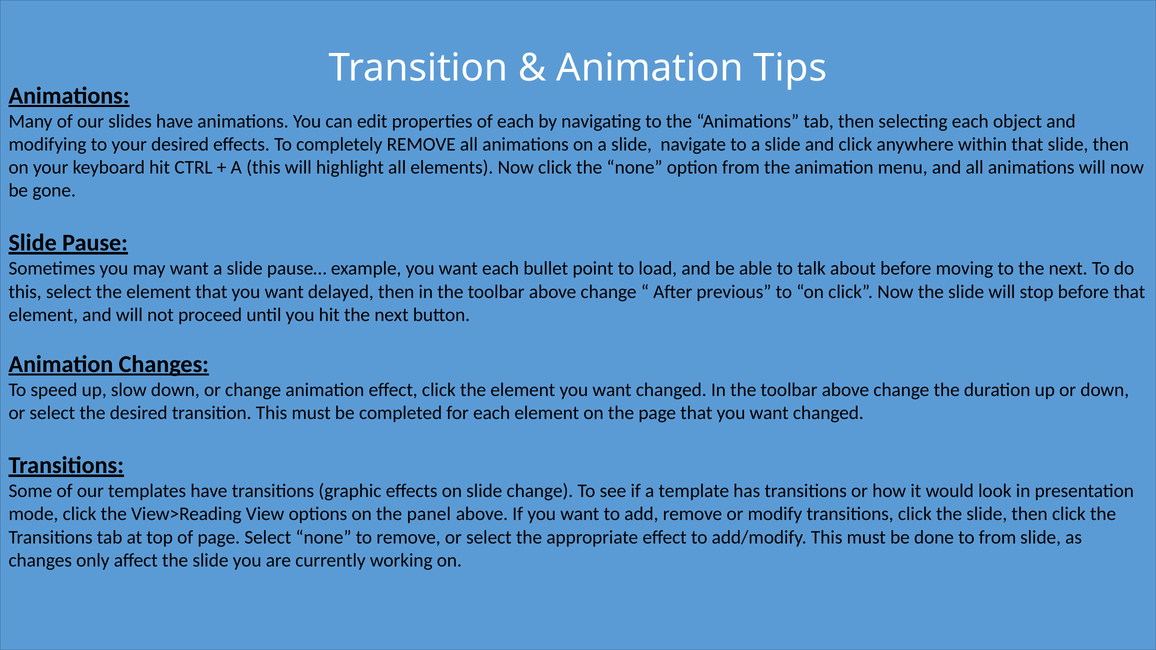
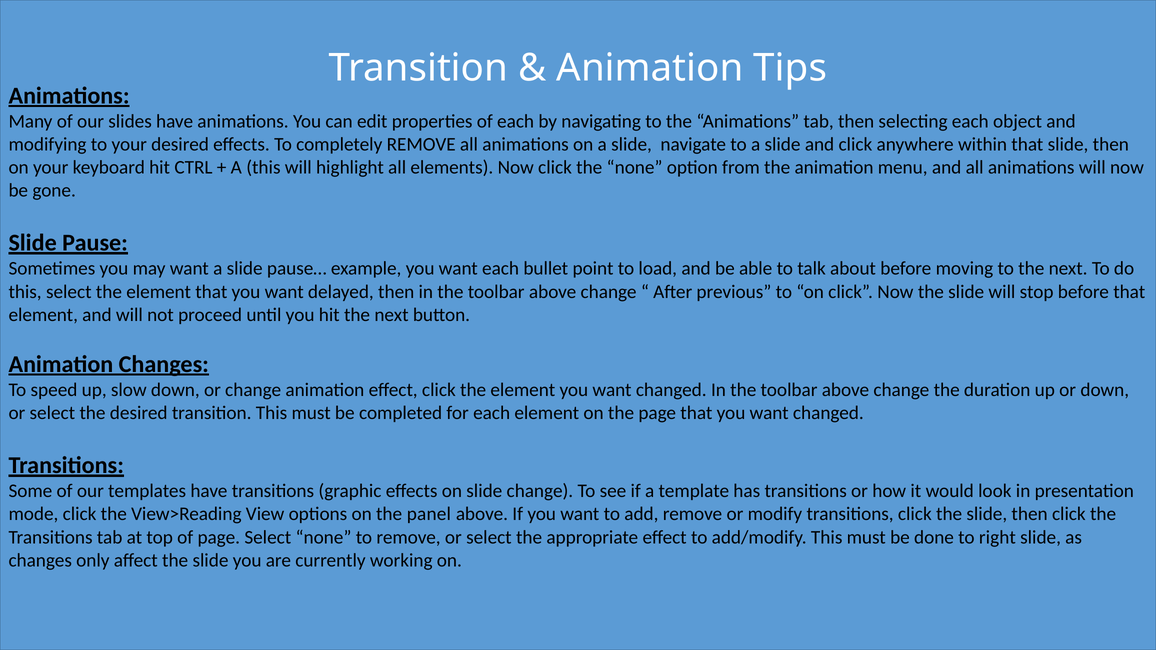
to from: from -> right
